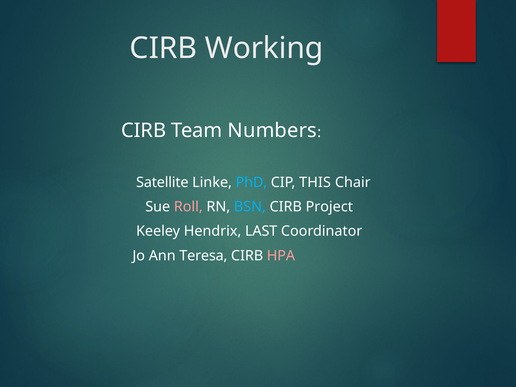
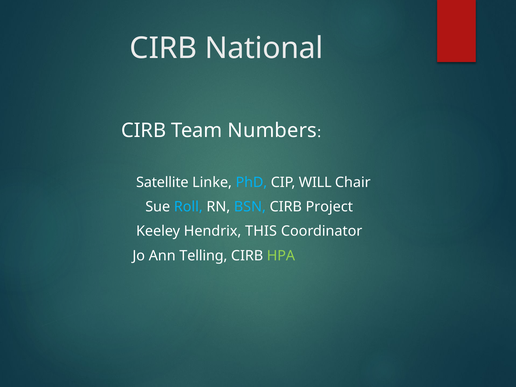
Working: Working -> National
THIS: THIS -> WILL
Roll colour: pink -> light blue
LAST: LAST -> THIS
Teresa: Teresa -> Telling
HPA colour: pink -> light green
